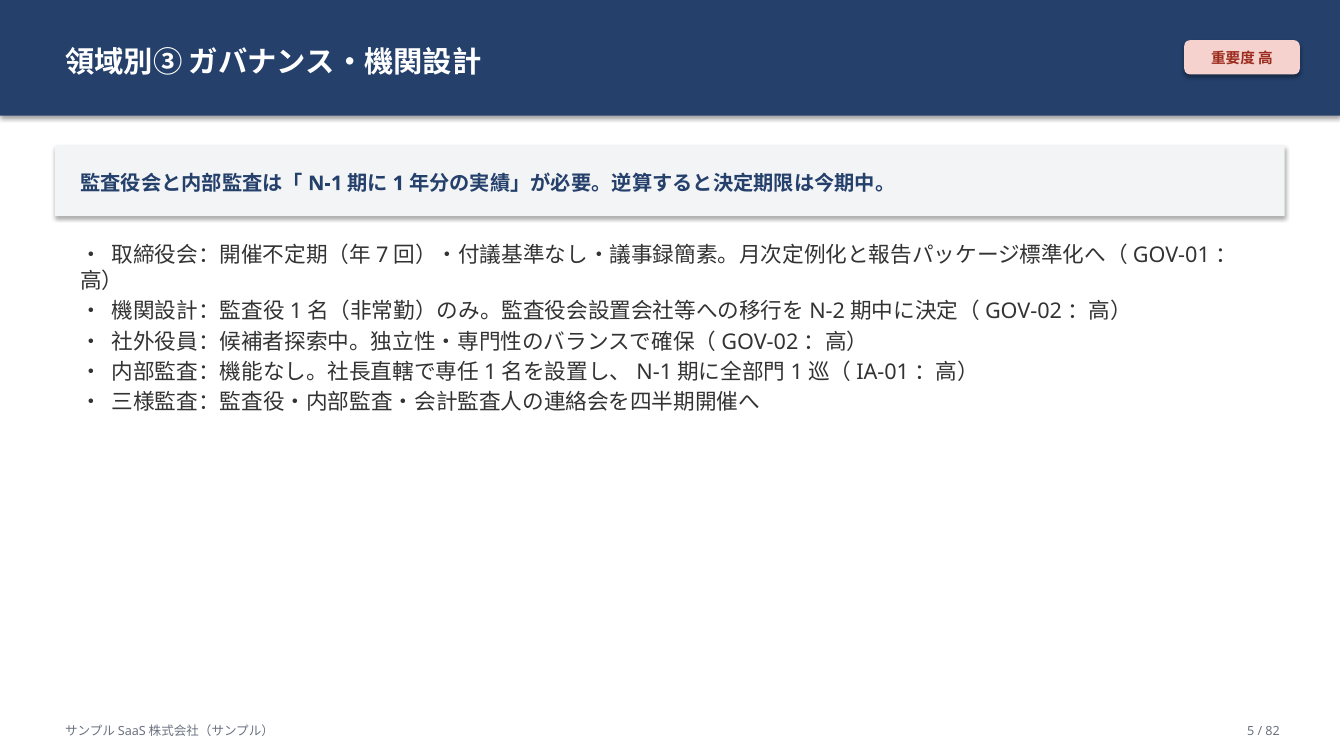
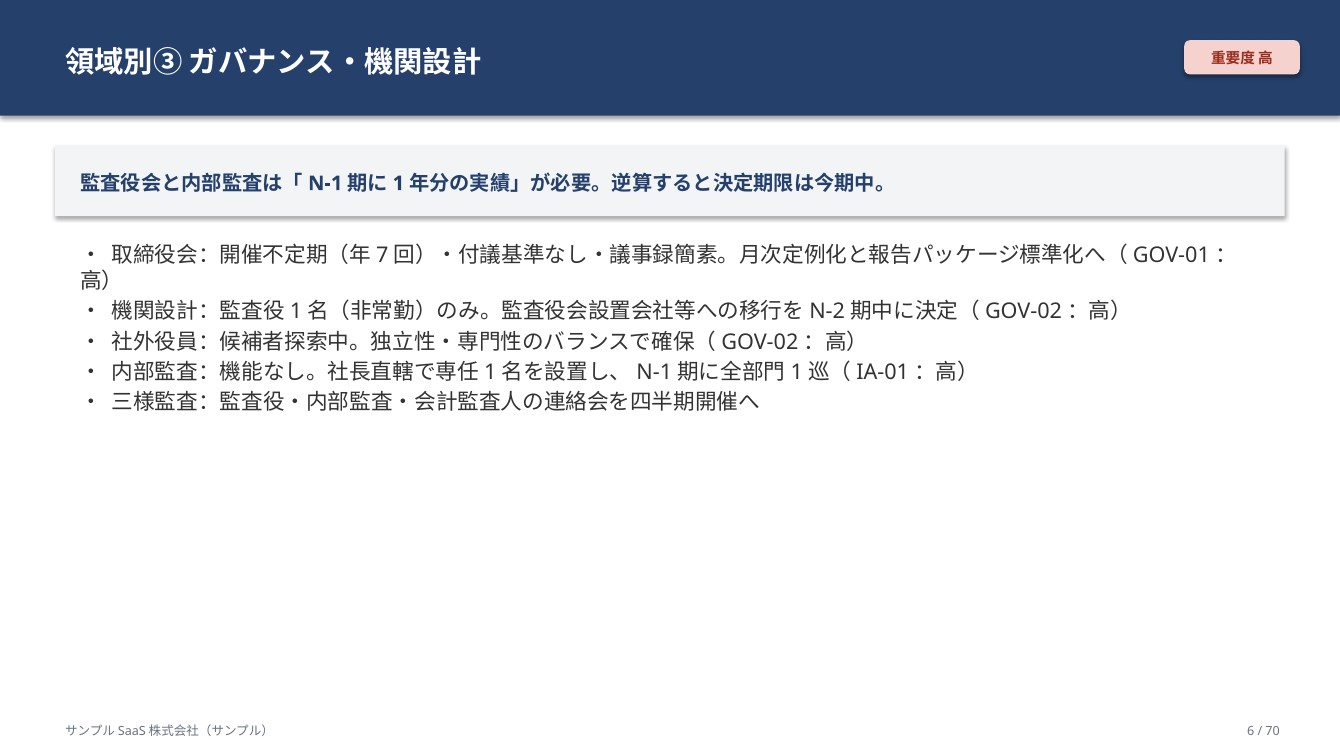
5: 5 -> 6
82: 82 -> 70
